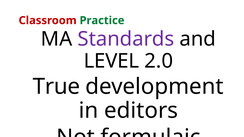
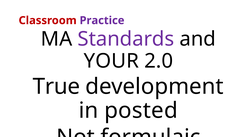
Practice colour: green -> purple
LEVEL: LEVEL -> YOUR
editors: editors -> posted
